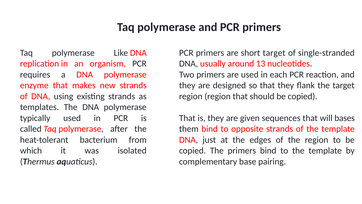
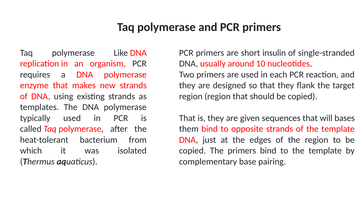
short target: target -> insulin
13: 13 -> 10
